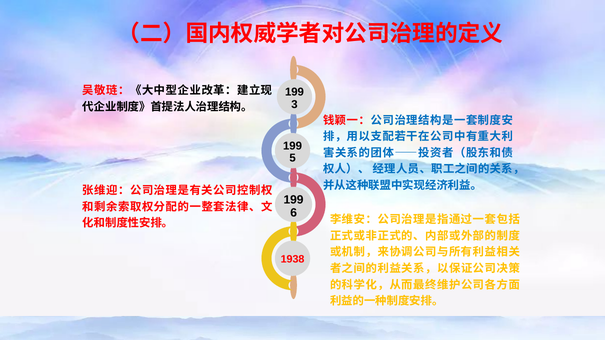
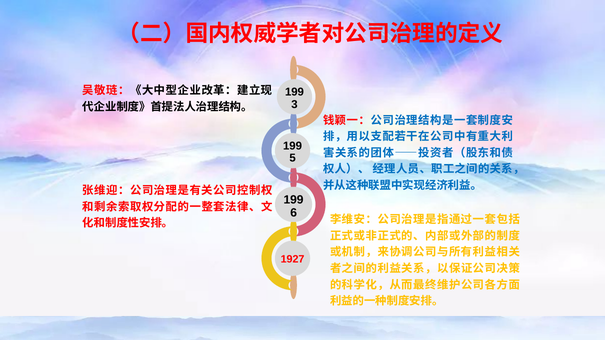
1938: 1938 -> 1927
